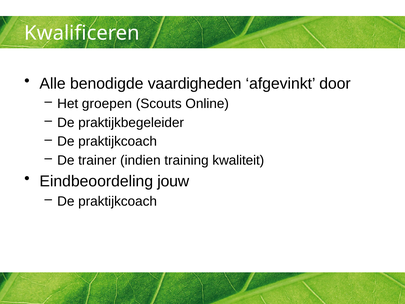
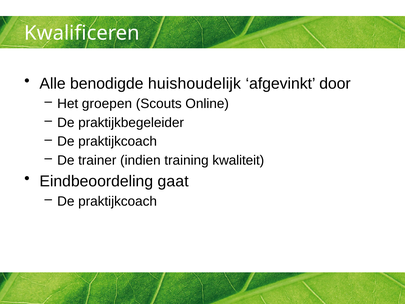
vaardigheden: vaardigheden -> huishoudelijk
jouw: jouw -> gaat
